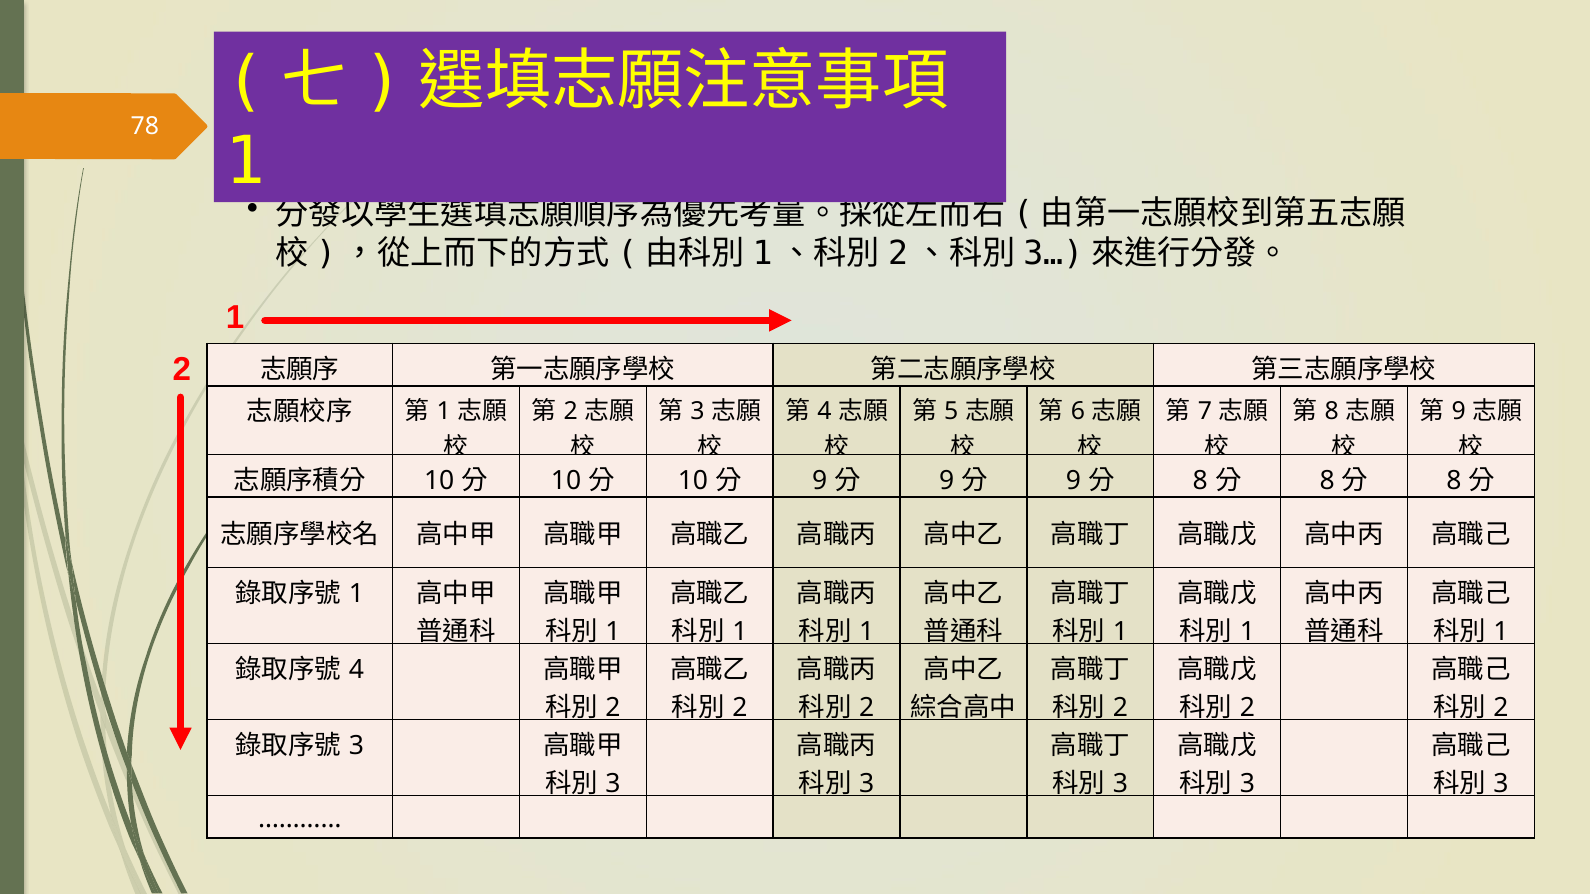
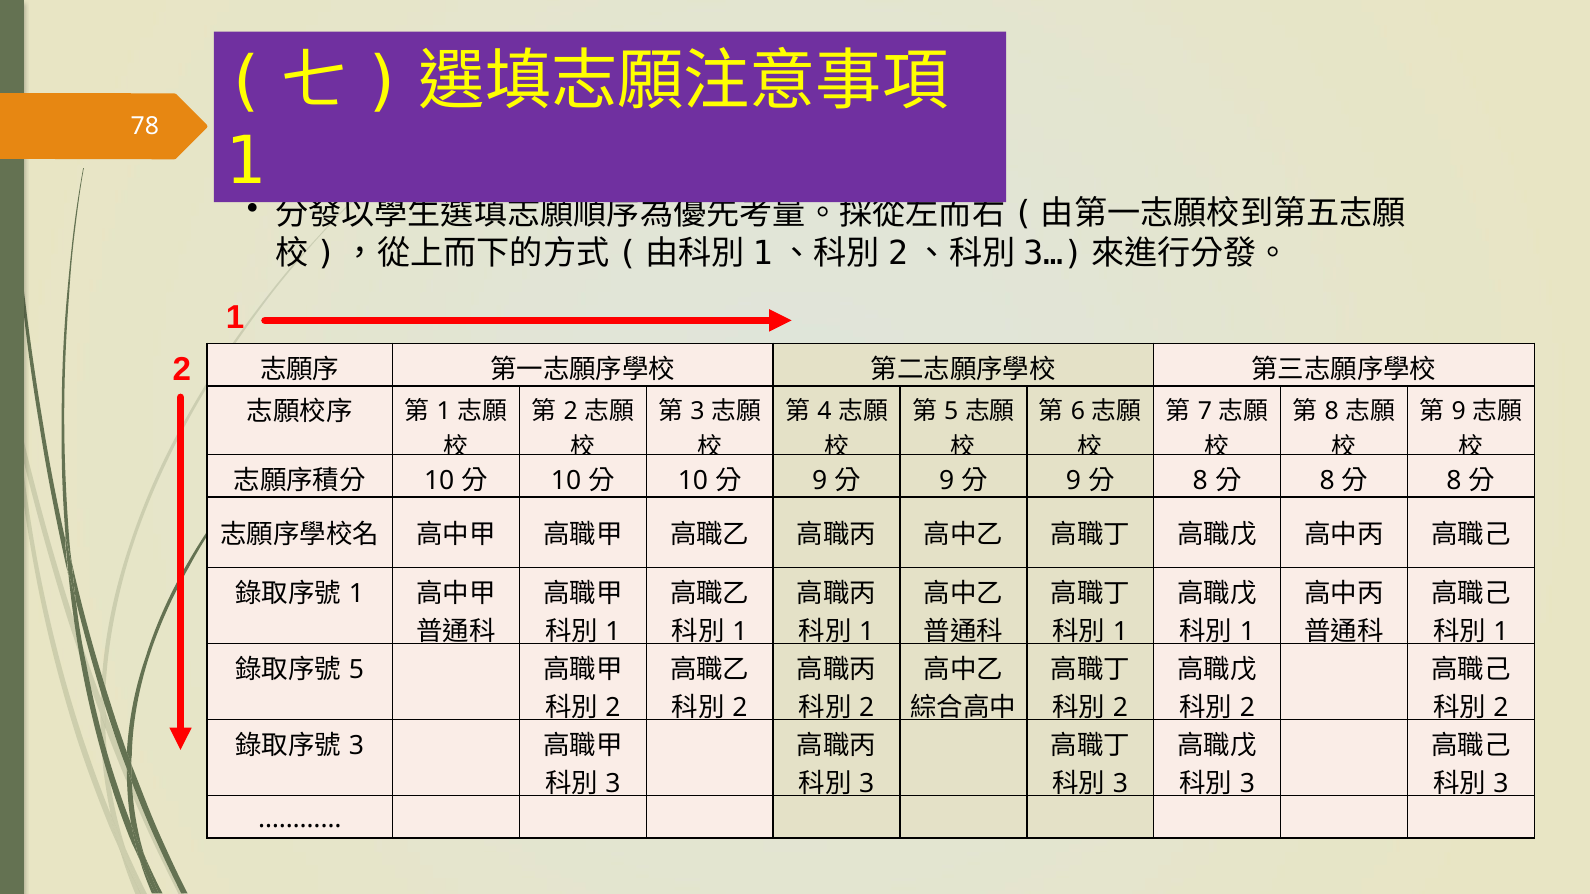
4 at (356, 670): 4 -> 5
